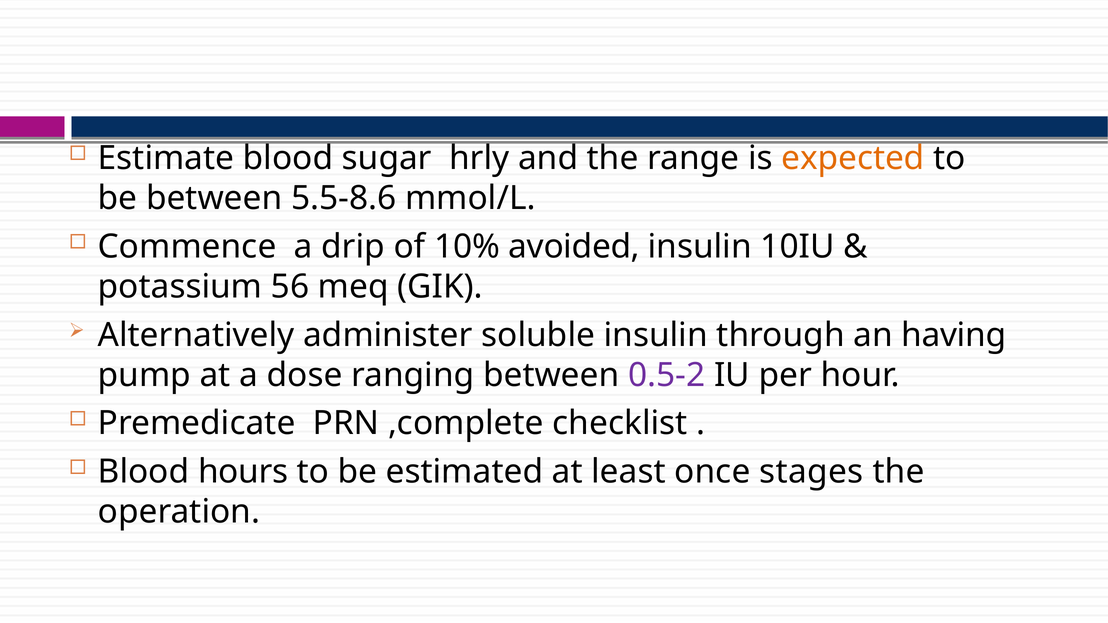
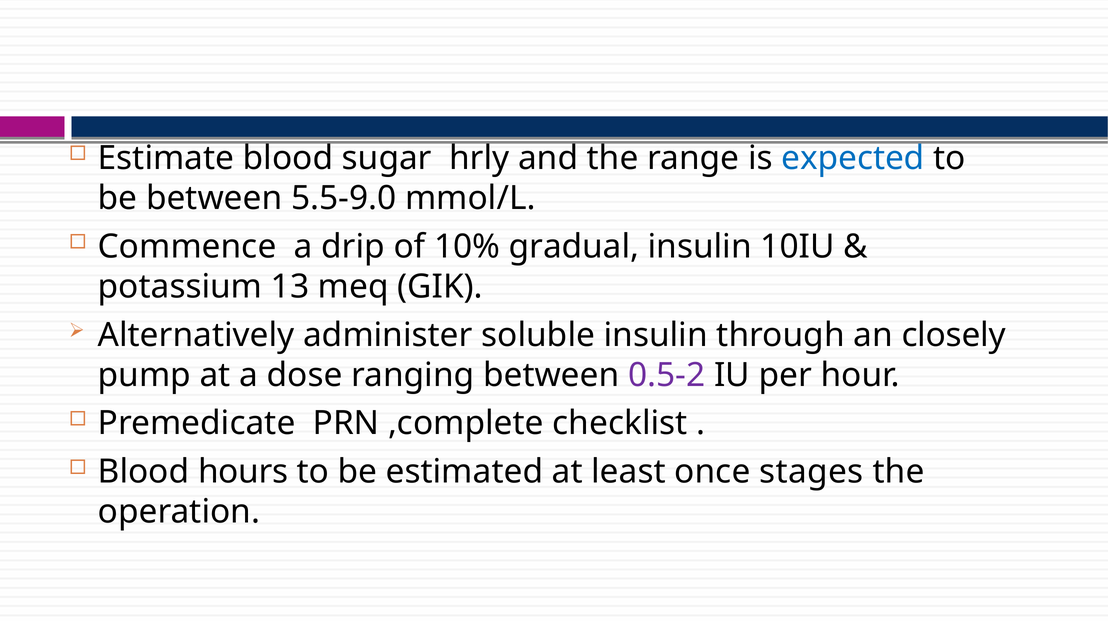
expected colour: orange -> blue
5.5-8.6: 5.5-8.6 -> 5.5-9.0
avoided: avoided -> gradual
56: 56 -> 13
having: having -> closely
